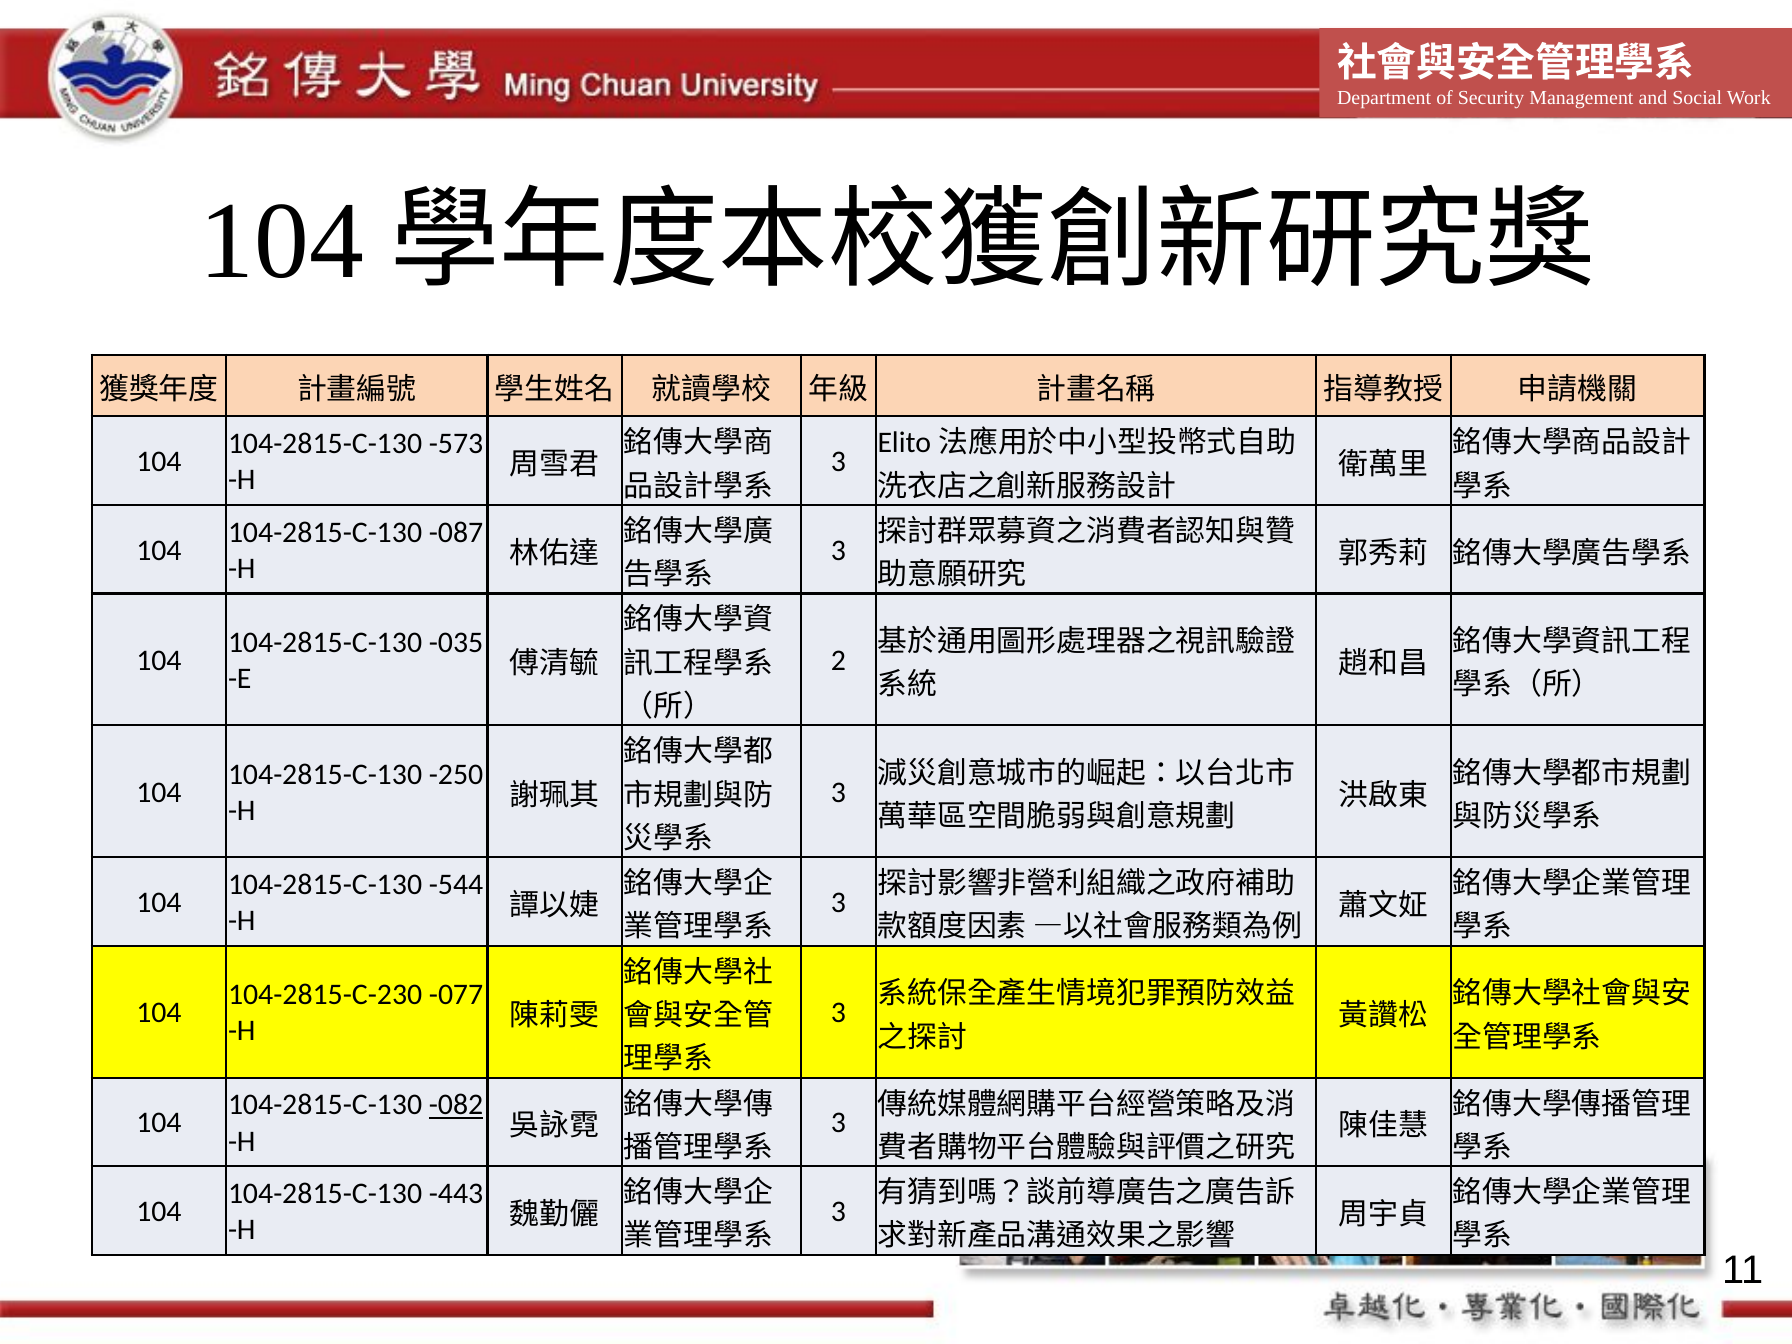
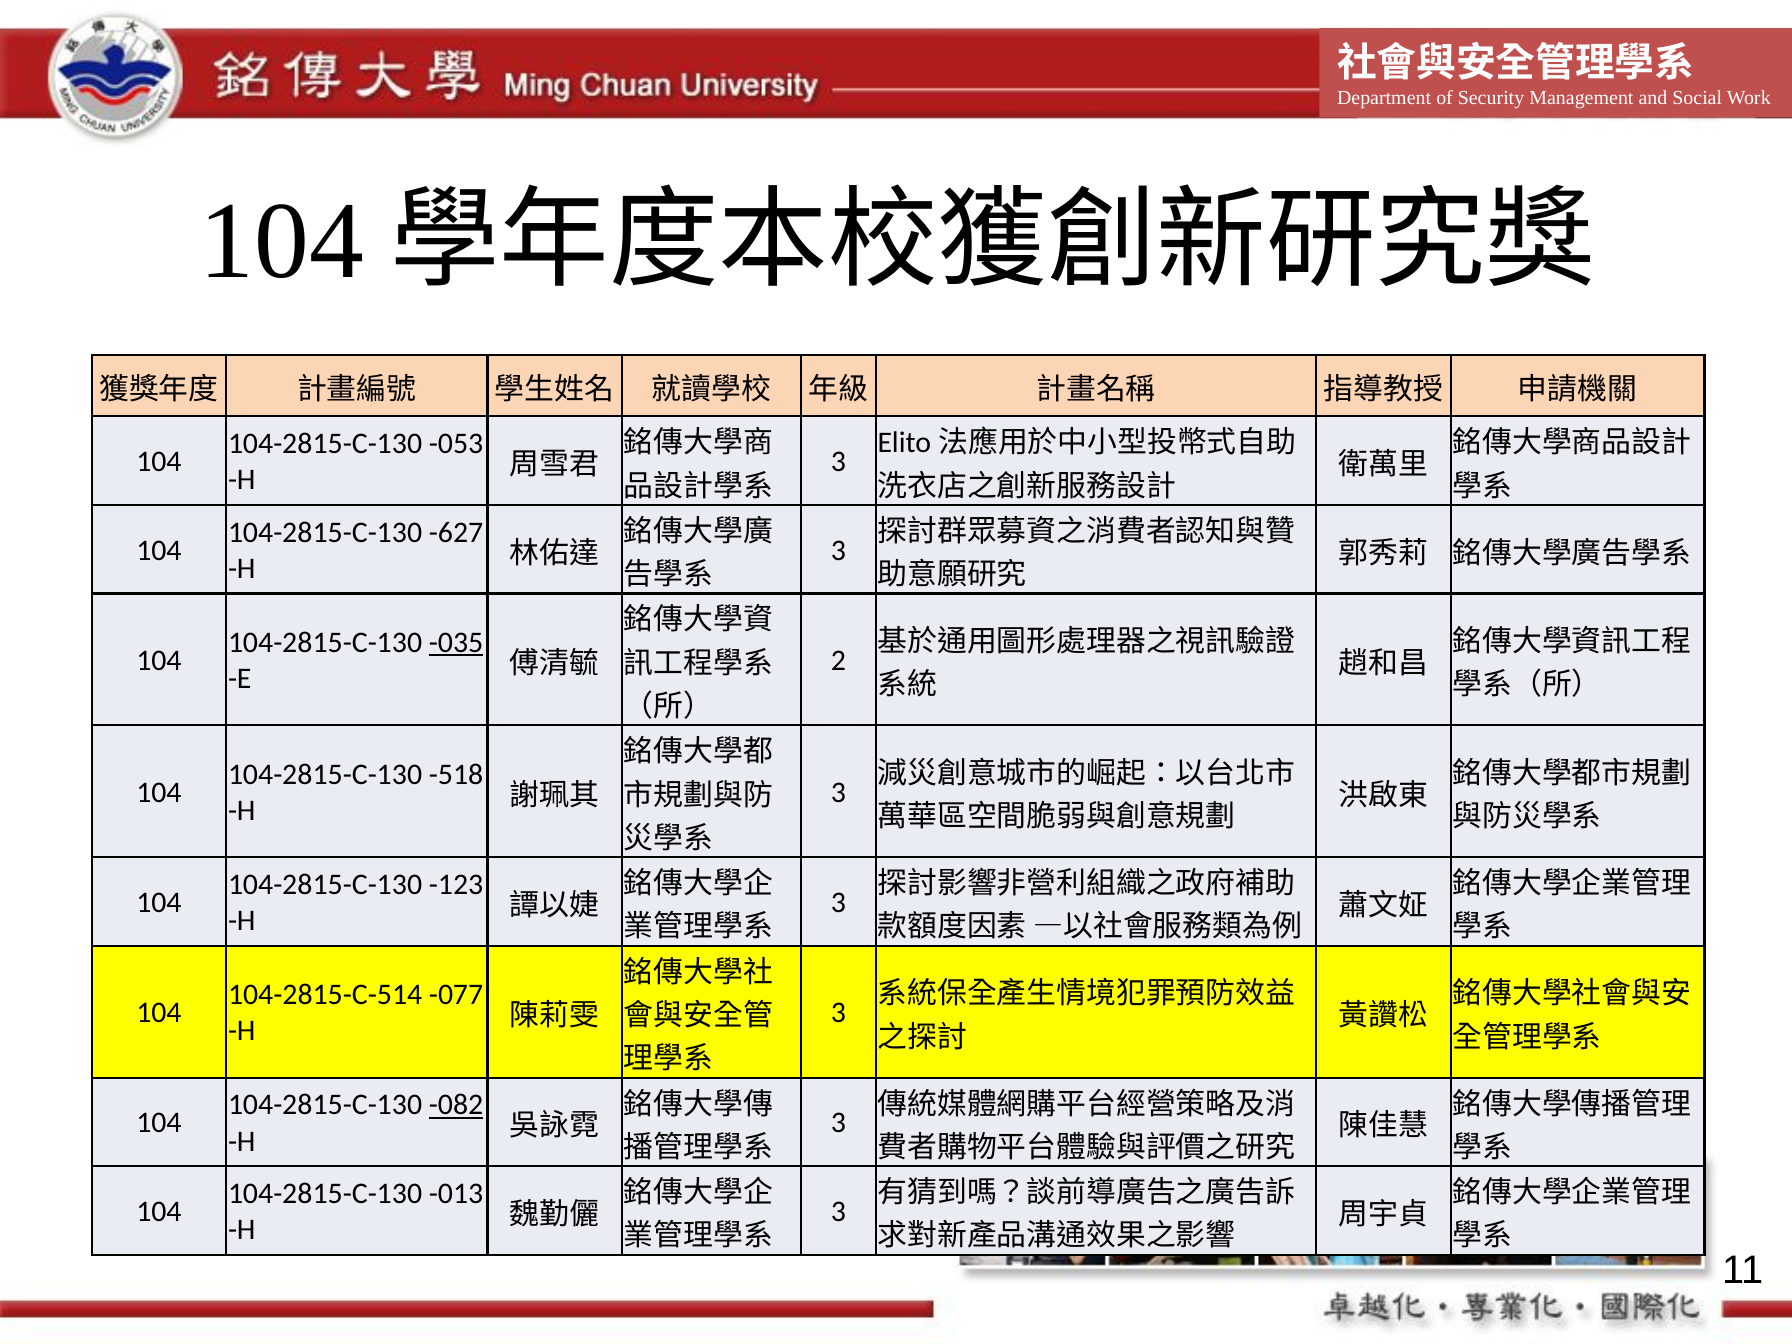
-573: -573 -> -053
-087: -087 -> -627
-035 underline: none -> present
-250: -250 -> -518
-544: -544 -> -123
104-2815-C-230: 104-2815-C-230 -> 104-2815-C-514
-443: -443 -> -013
